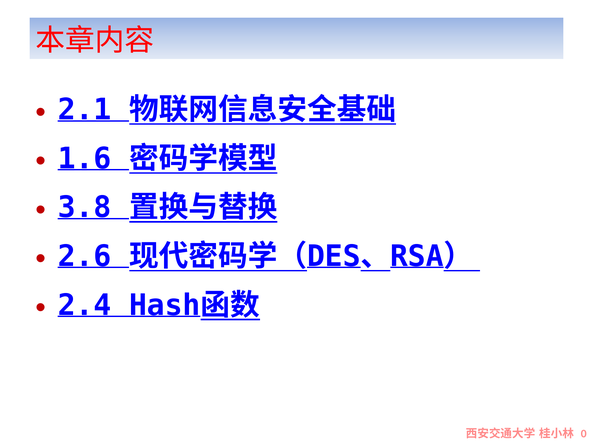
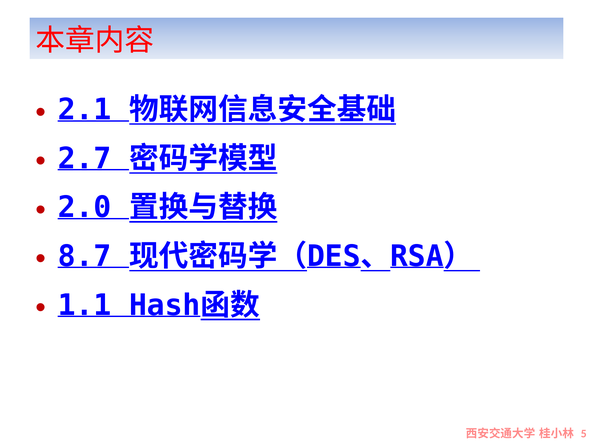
1.6: 1.6 -> 2.7
3.8: 3.8 -> 2.0
2.6: 2.6 -> 8.7
2.4: 2.4 -> 1.1
0: 0 -> 5
